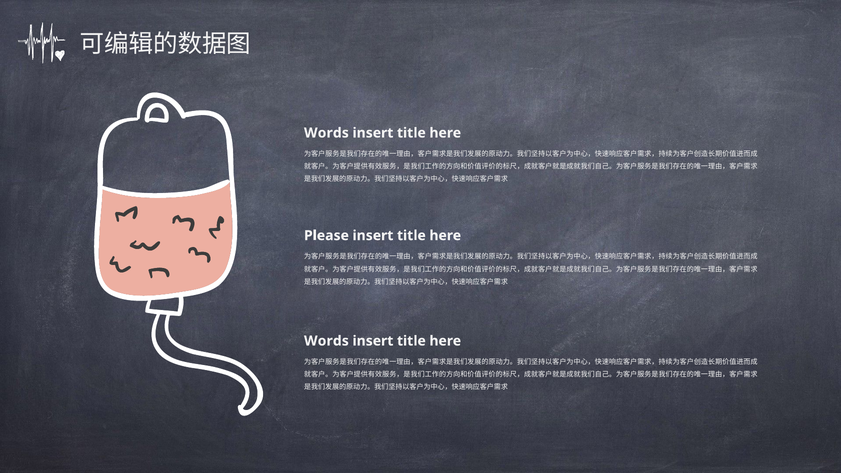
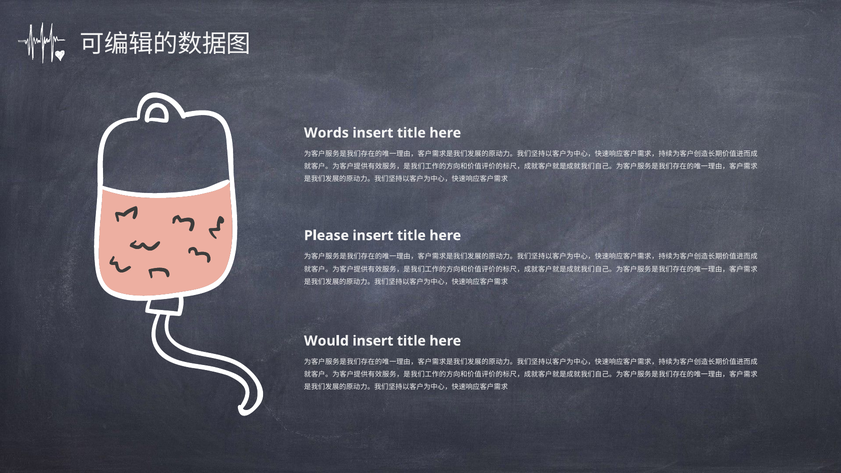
Words at (326, 341): Words -> Would
